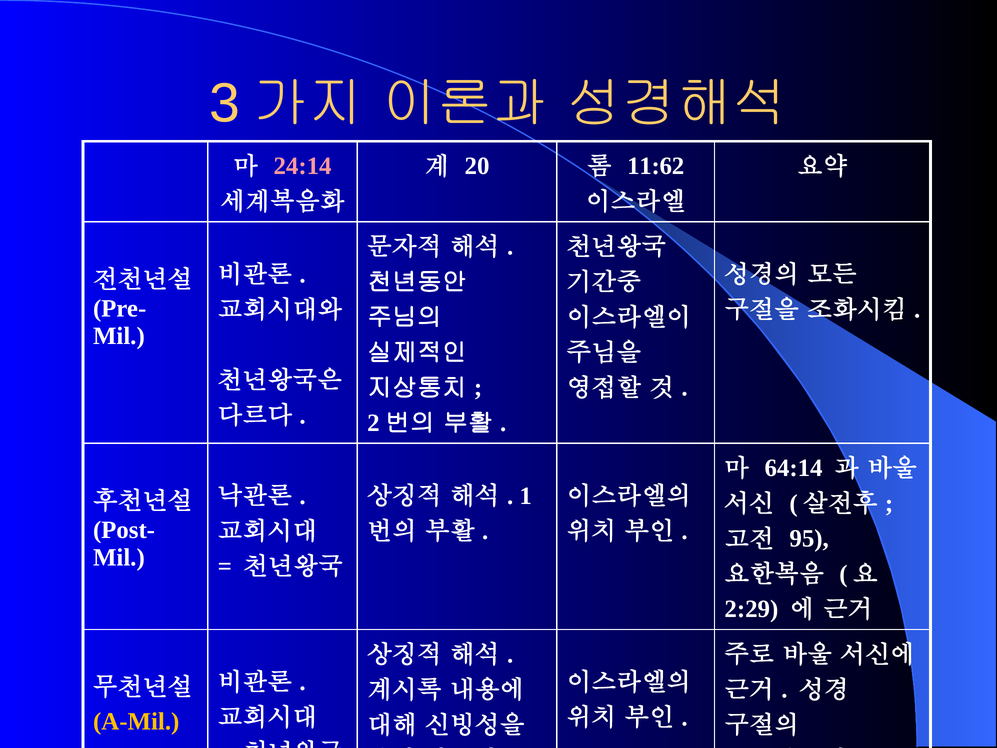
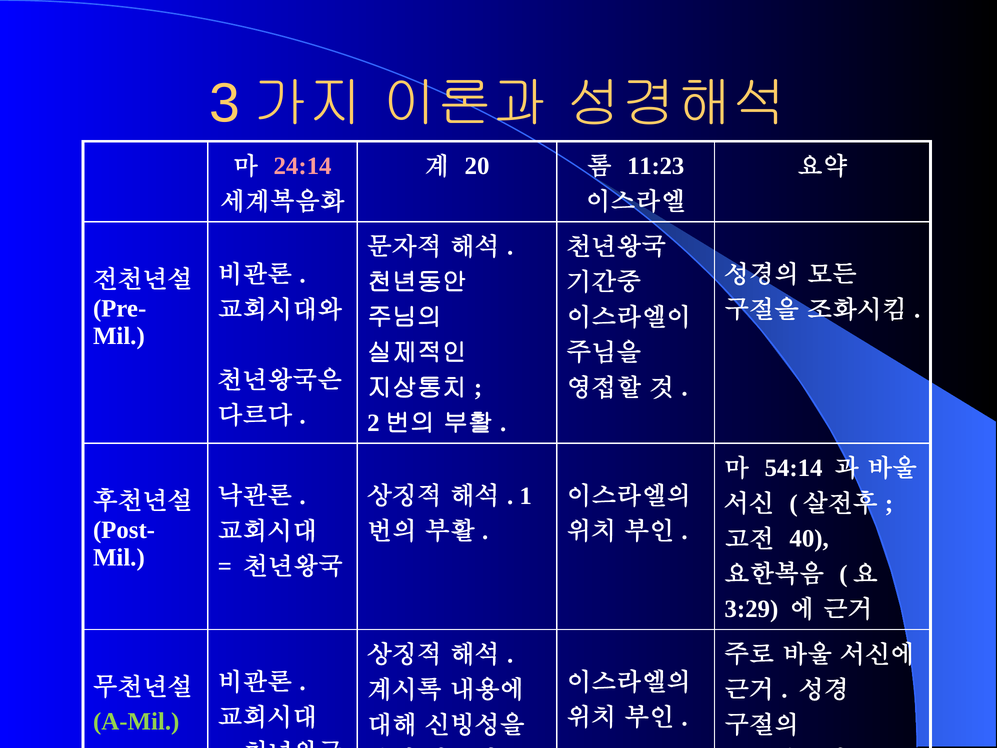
11:62: 11:62 -> 11:23
64:14: 64:14 -> 54:14
95: 95 -> 40
2:29: 2:29 -> 3:29
A-Mil colour: yellow -> light green
